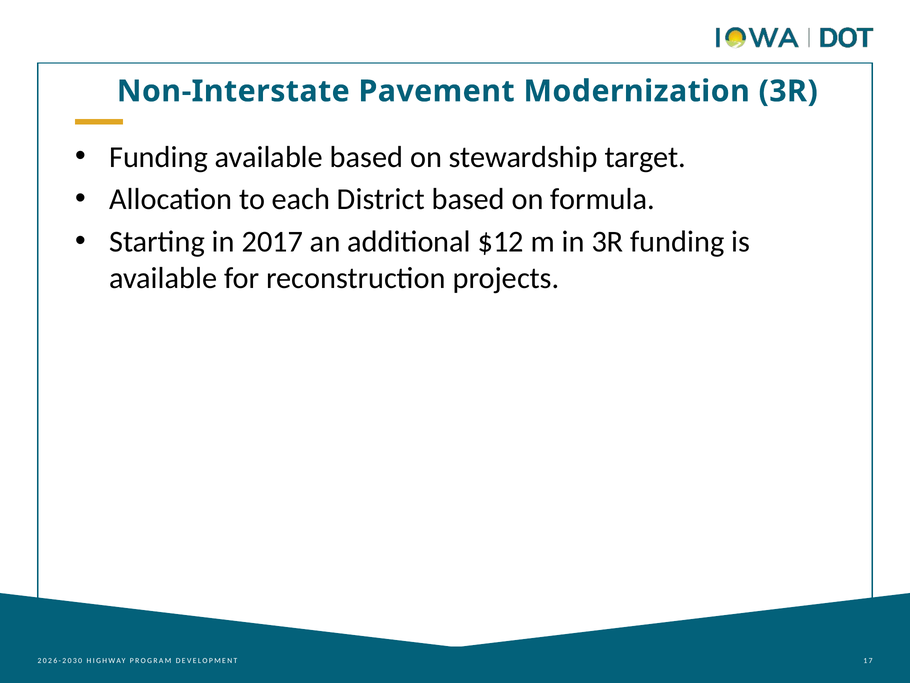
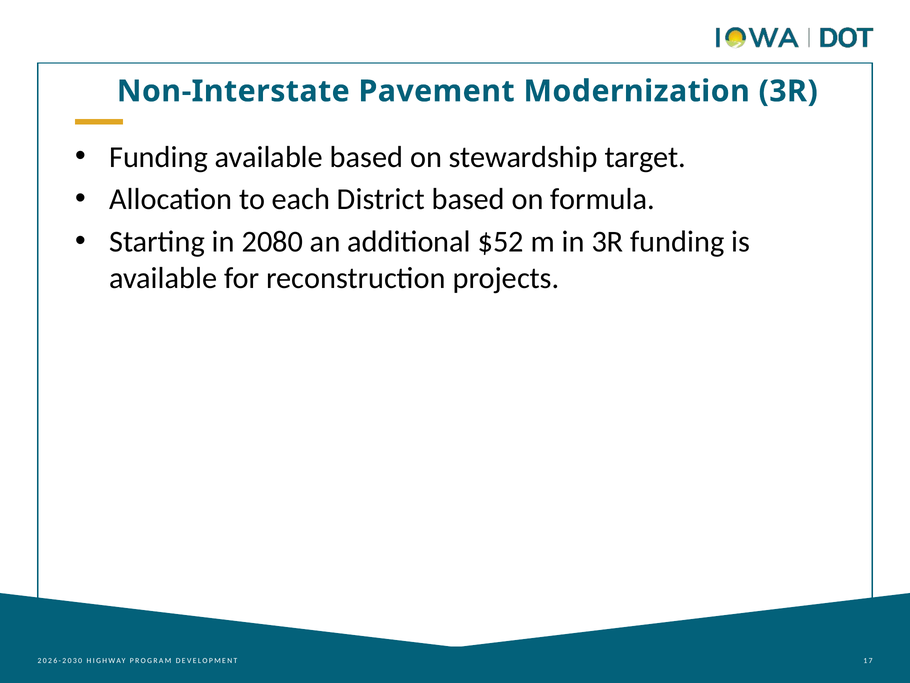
2017: 2017 -> 2080
$12: $12 -> $52
